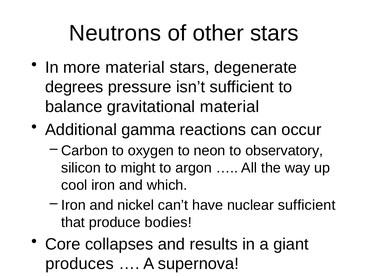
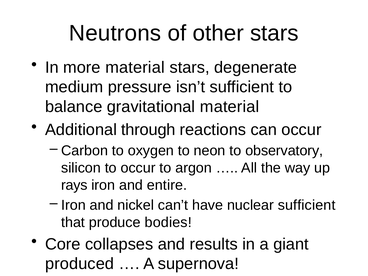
degrees: degrees -> medium
gamma: gamma -> through
to might: might -> occur
cool: cool -> rays
which: which -> entire
produces: produces -> produced
